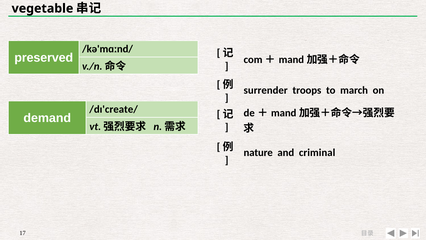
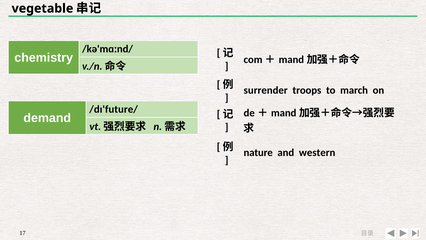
preserved: preserved -> chemistry
/dɪ'create/: /dɪ'create/ -> /dɪ'future/
criminal: criminal -> western
